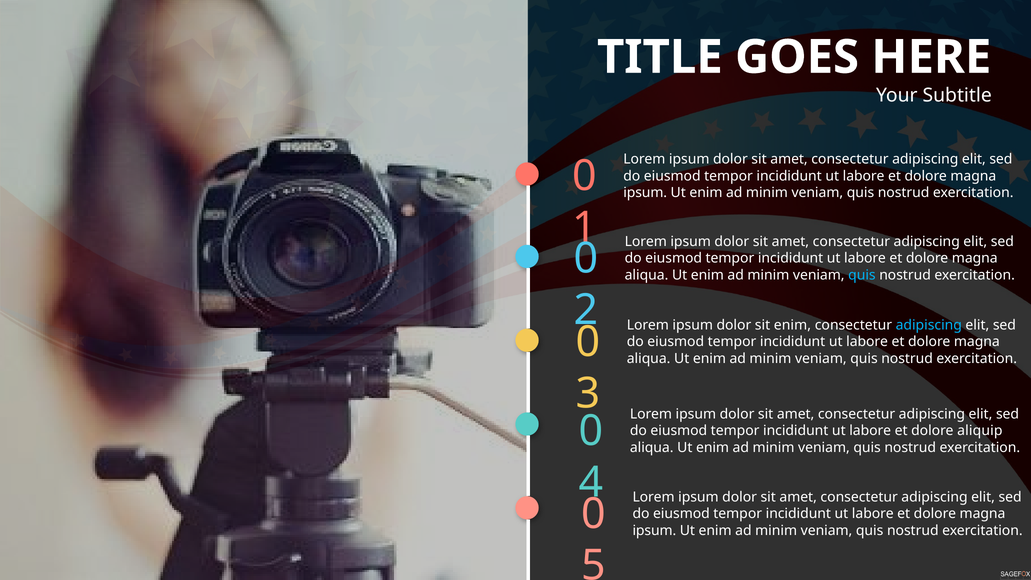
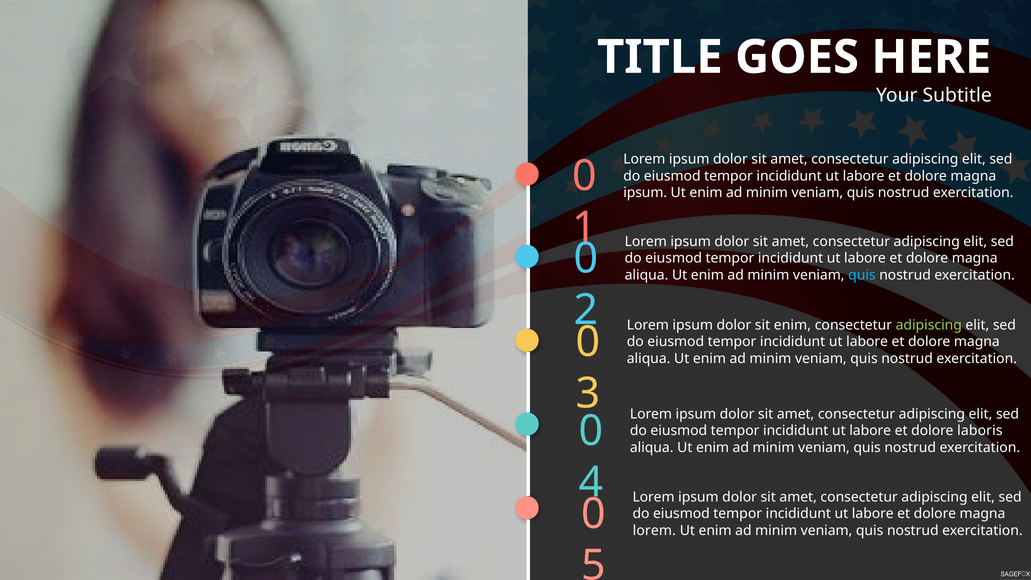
adipiscing at (929, 325) colour: light blue -> light green
aliquip: aliquip -> laboris
ipsum at (654, 530): ipsum -> lorem
